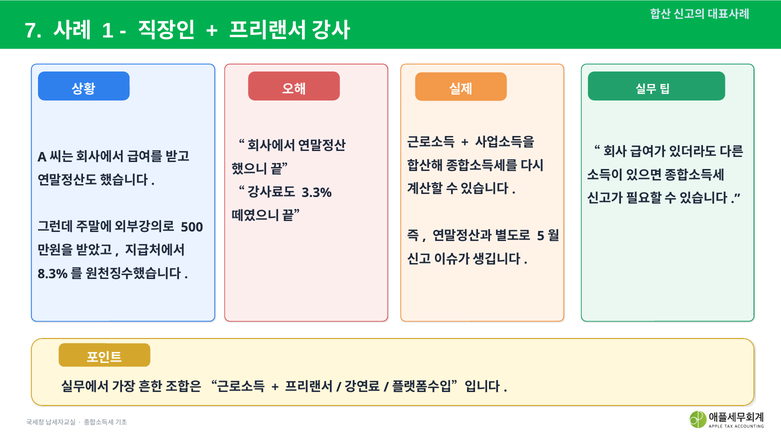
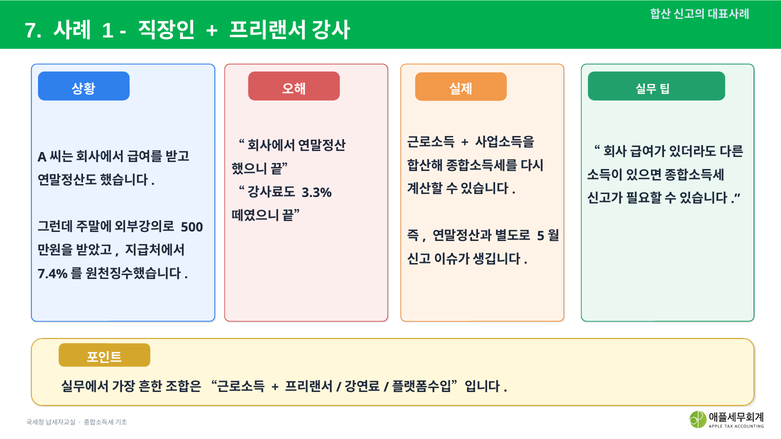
8.3%: 8.3% -> 7.4%
